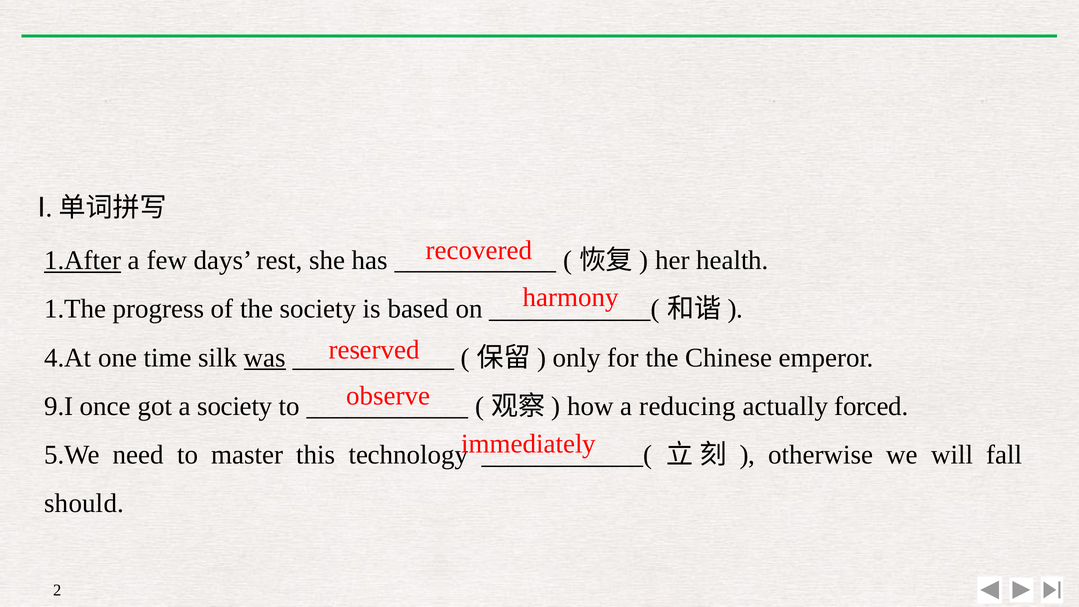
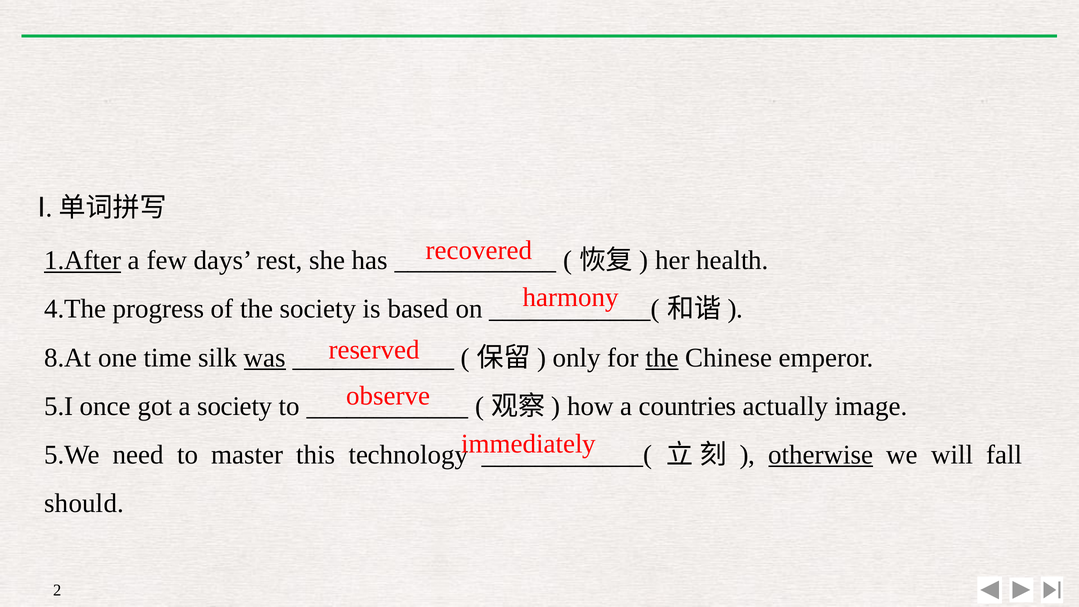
1.The: 1.The -> 4.The
4.At: 4.At -> 8.At
the at (662, 358) underline: none -> present
9.I: 9.I -> 5.I
reducing: reducing -> countries
forced: forced -> image
otherwise underline: none -> present
